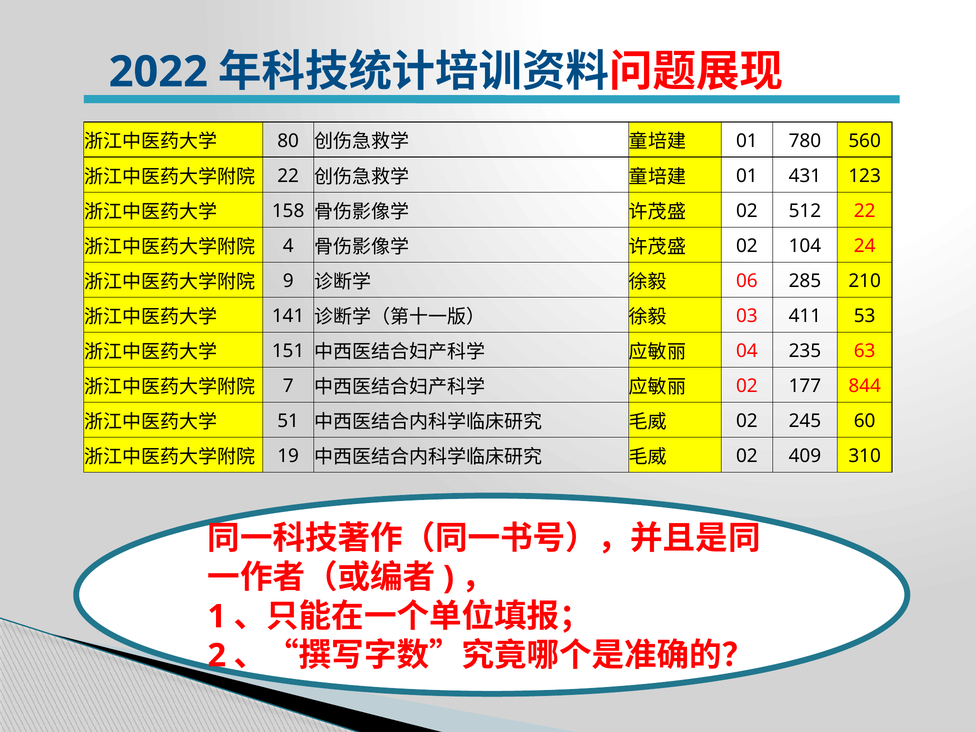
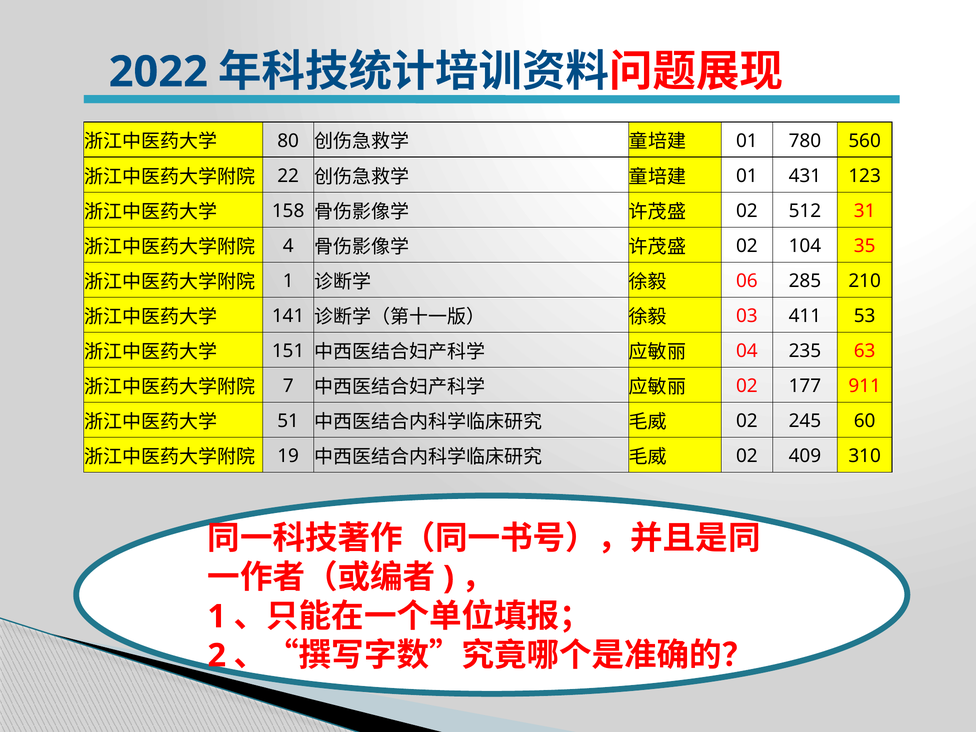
512 22: 22 -> 31
24: 24 -> 35
9 at (288, 281): 9 -> 1
844: 844 -> 911
